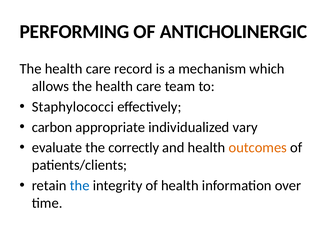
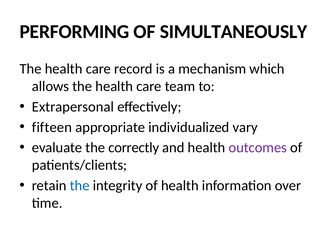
ANTICHOLINERGIC: ANTICHOLINERGIC -> SIMULTANEOUSLY
Staphylococci: Staphylococci -> Extrapersonal
carbon: carbon -> fifteen
outcomes colour: orange -> purple
